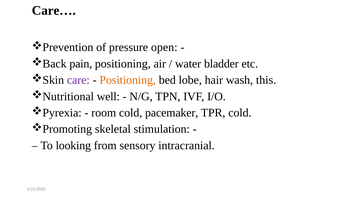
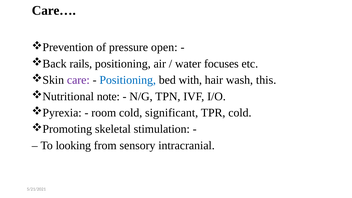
pain: pain -> rails
bladder: bladder -> focuses
Positioning at (128, 80) colour: orange -> blue
lobe: lobe -> with
well: well -> note
pacemaker: pacemaker -> significant
